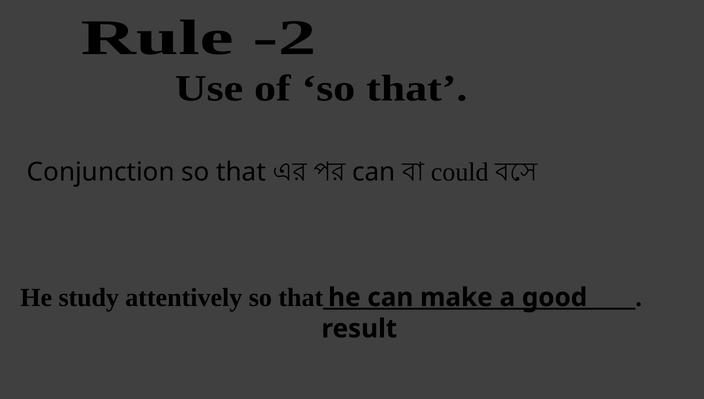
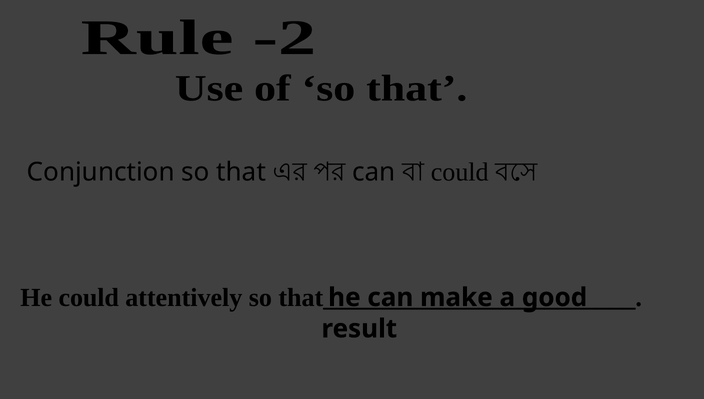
He study: study -> could
